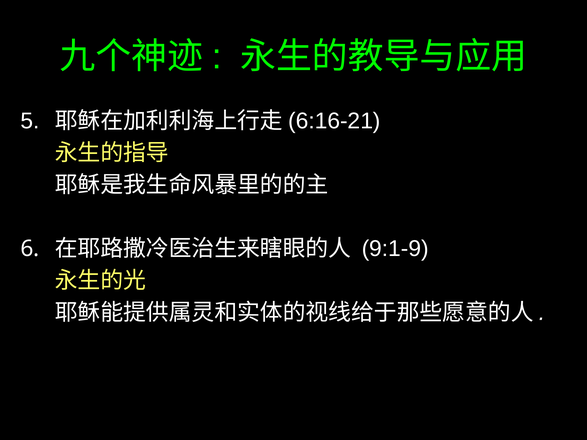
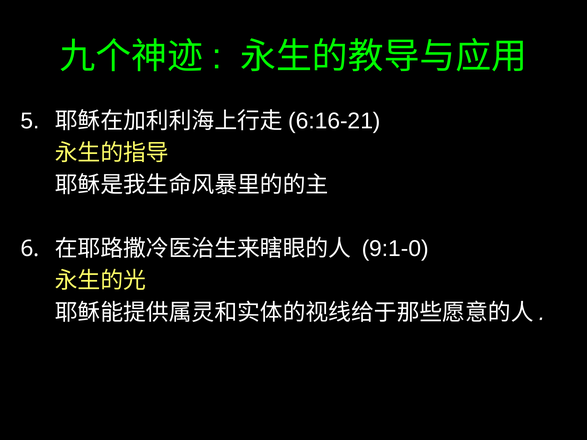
9:1-9: 9:1-9 -> 9:1-0
